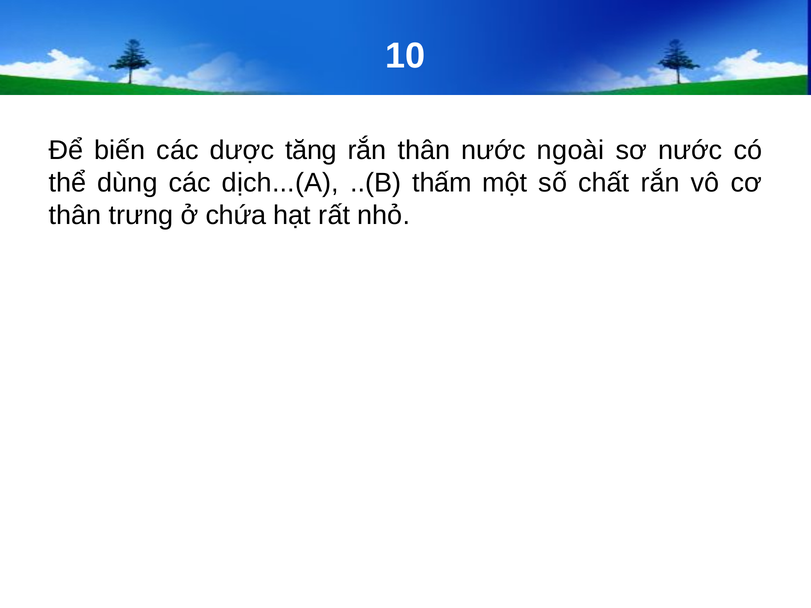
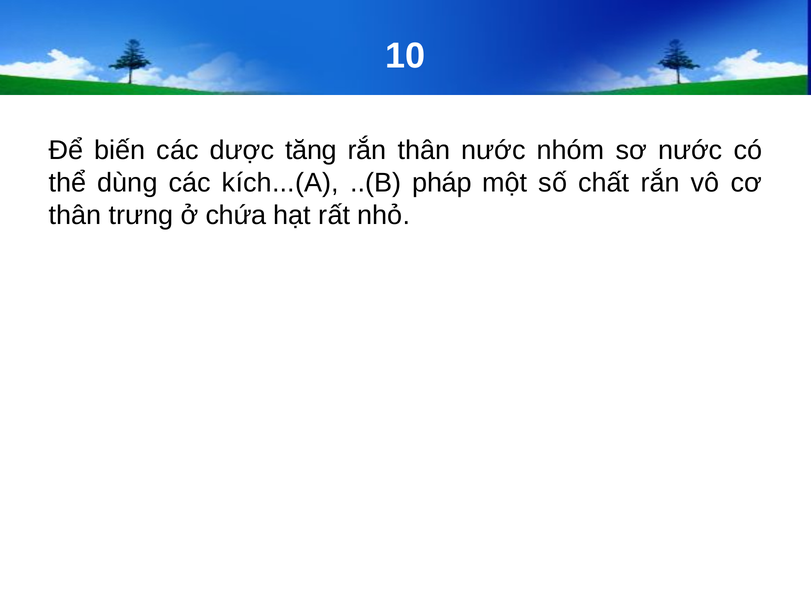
ngoài: ngoài -> nhóm
dịch...(A: dịch...(A -> kích...(A
thấm: thấm -> pháp
